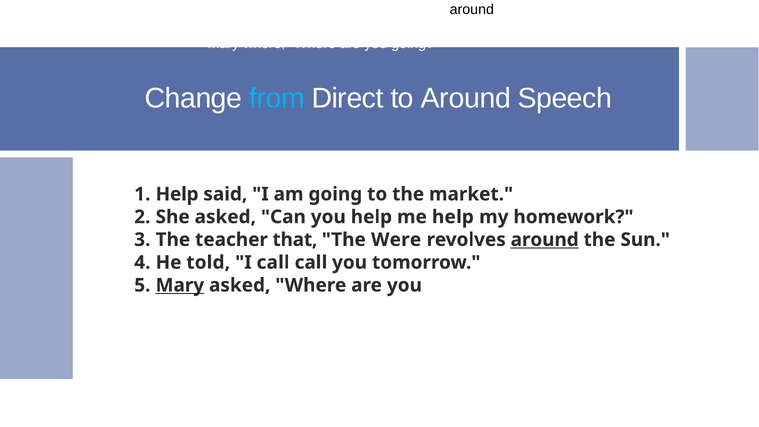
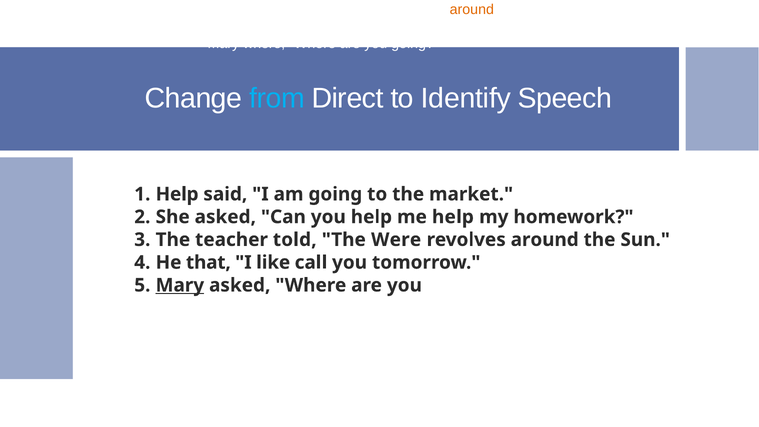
around at (472, 10) colour: black -> orange
to Around: Around -> Identify
that: that -> told
around at (545, 240) underline: present -> none
told: told -> that
I call: call -> like
